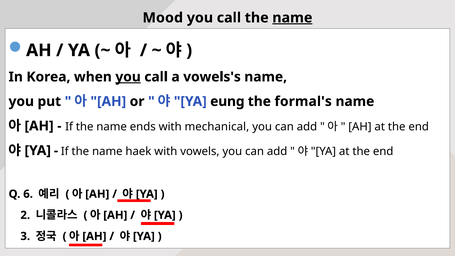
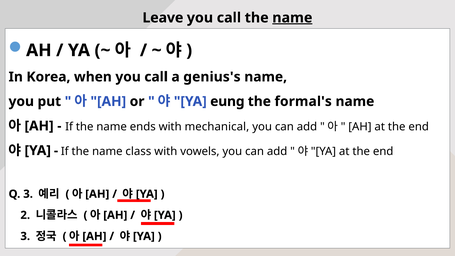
Mood: Mood -> Leave
you at (128, 77) underline: present -> none
vowels's: vowels's -> genius's
haek: haek -> class
Q 6: 6 -> 3
